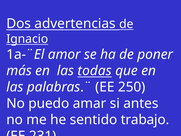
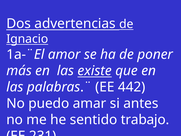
todas: todas -> existe
250: 250 -> 442
